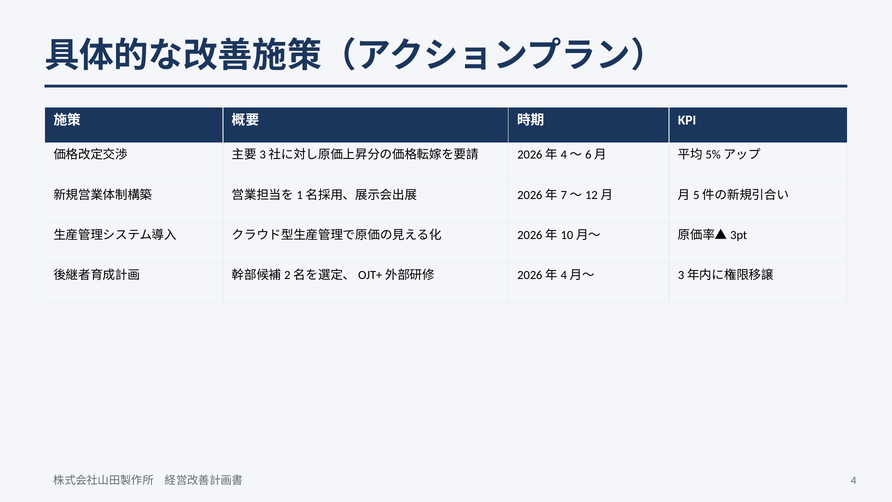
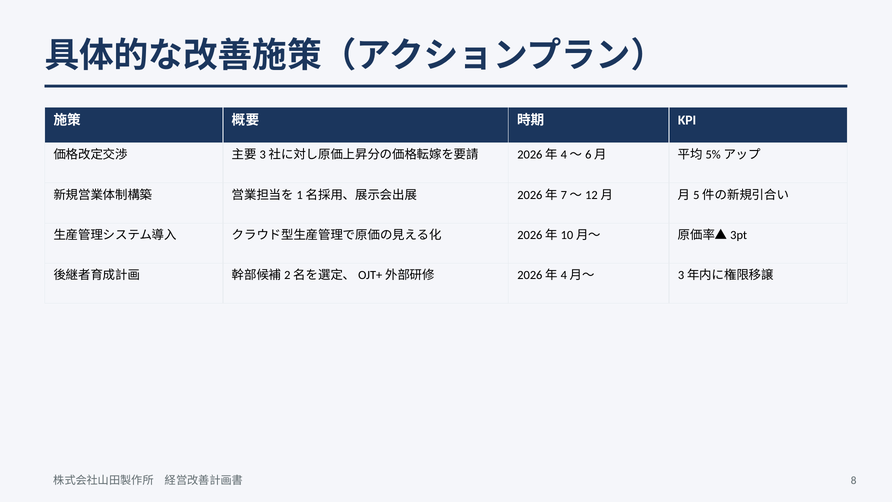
4: 4 -> 8
